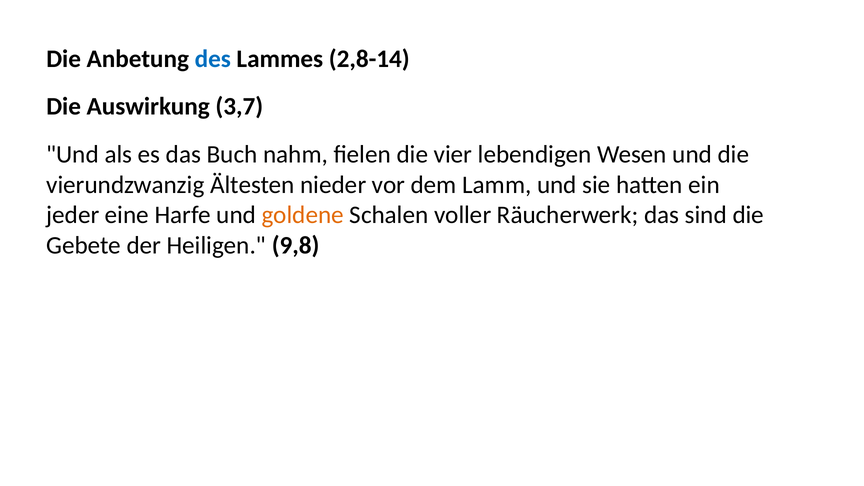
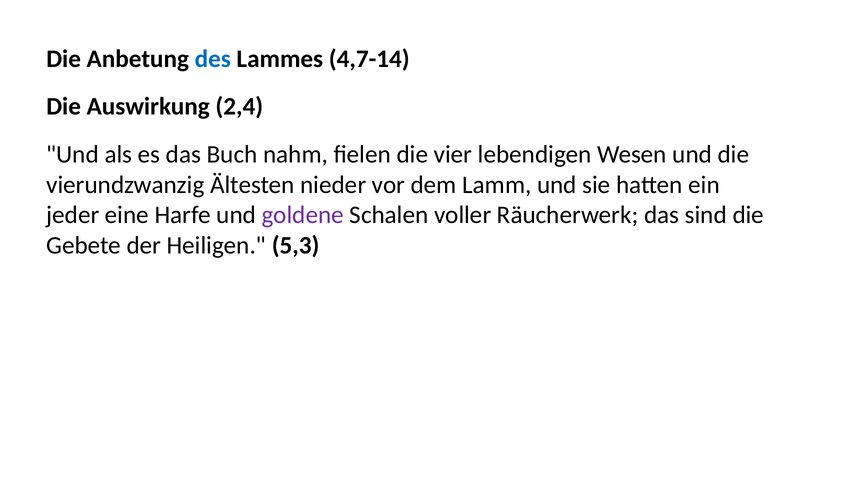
2,8-14: 2,8-14 -> 4,7-14
3,7: 3,7 -> 2,4
goldene colour: orange -> purple
9,8: 9,8 -> 5,3
